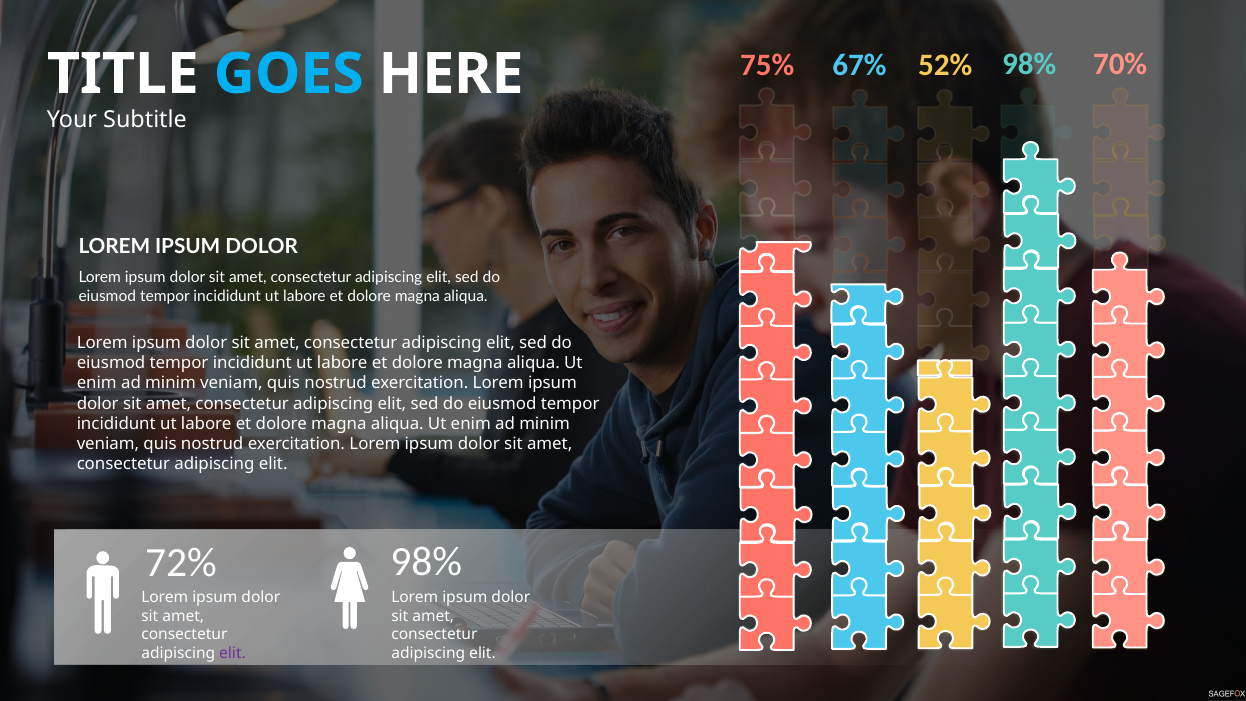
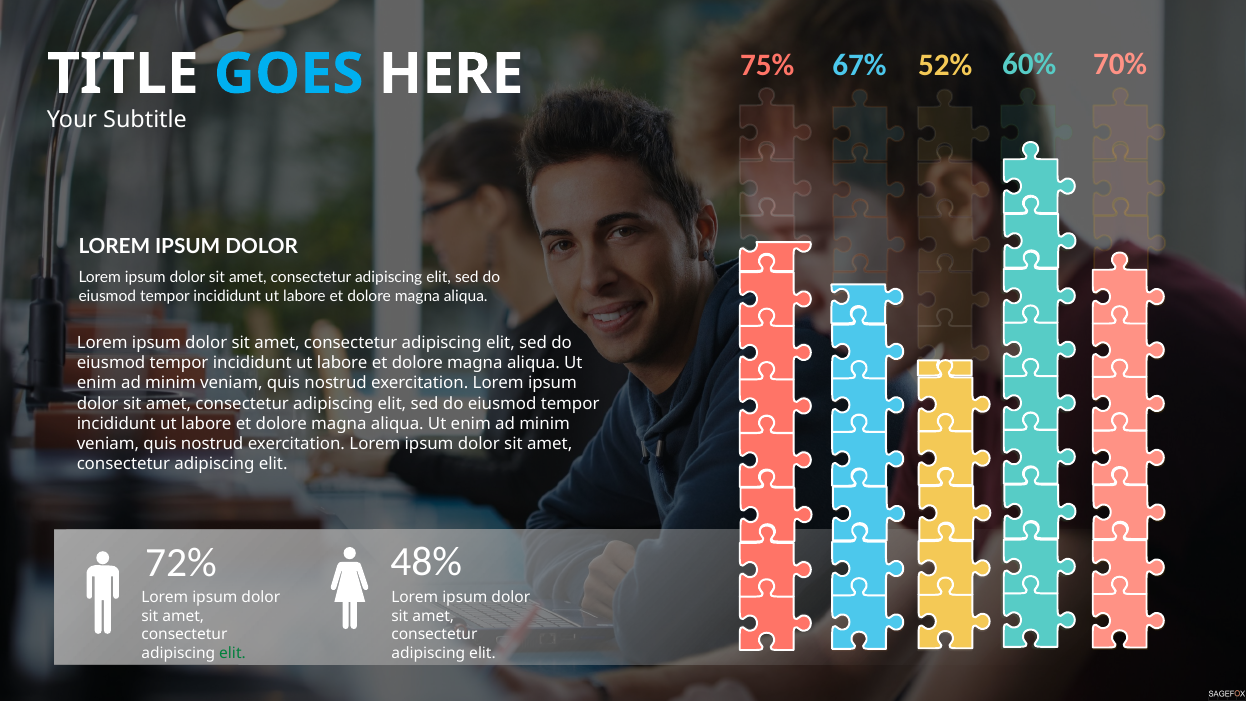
52% 98%: 98% -> 60%
72% 98%: 98% -> 48%
elit at (233, 653) colour: purple -> green
